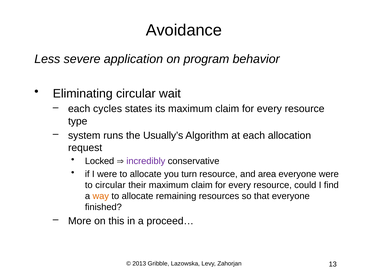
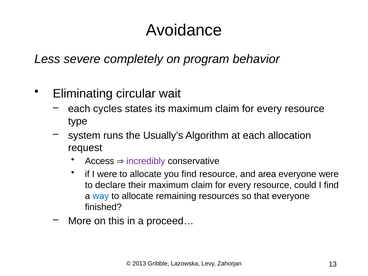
application: application -> completely
Locked: Locked -> Access
you turn: turn -> find
to circular: circular -> declare
way colour: orange -> blue
